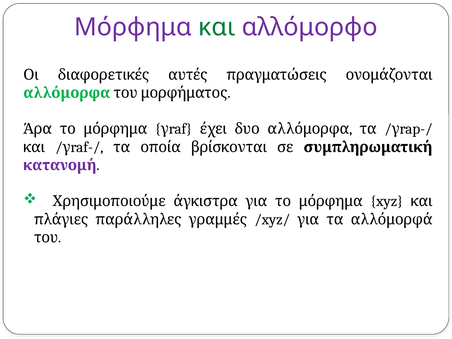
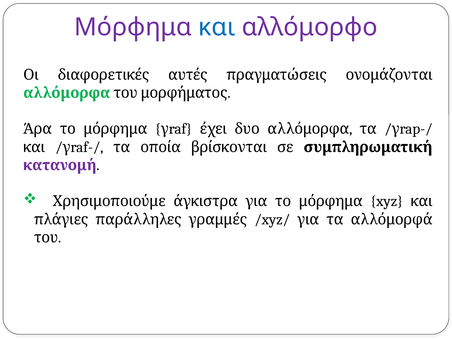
και at (217, 27) colour: green -> blue
